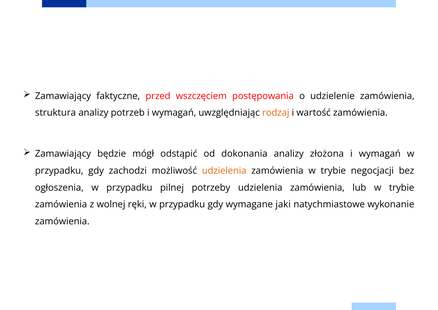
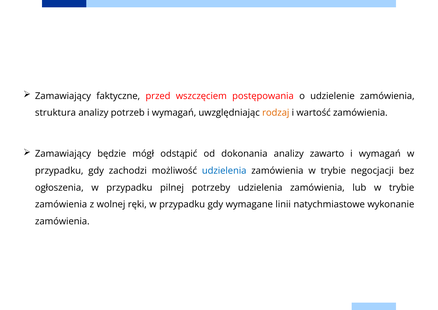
złożona: złożona -> zawarto
udzielenia at (224, 171) colour: orange -> blue
jaki: jaki -> linii
